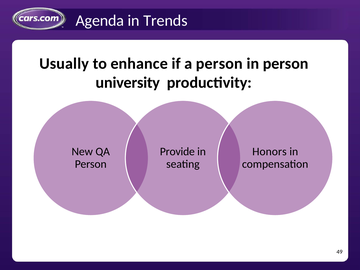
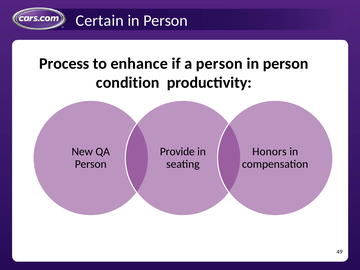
Agenda: Agenda -> Certain
Trends at (165, 21): Trends -> Person
Usually: Usually -> Process
university: university -> condition
